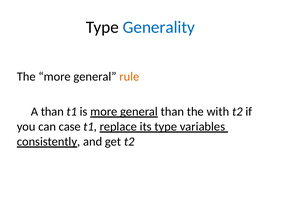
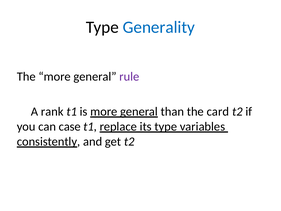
rule colour: orange -> purple
A than: than -> rank
with: with -> card
